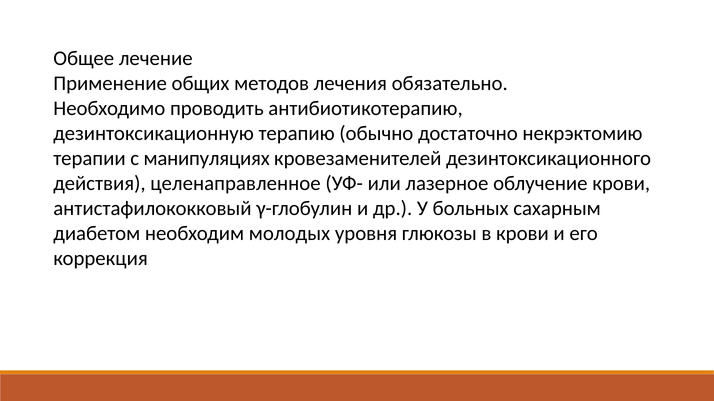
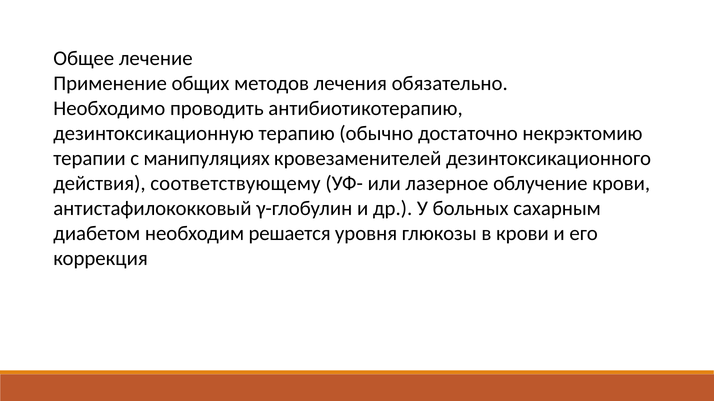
целенаправленное: целенаправленное -> соответствующему
молодых: молодых -> решается
